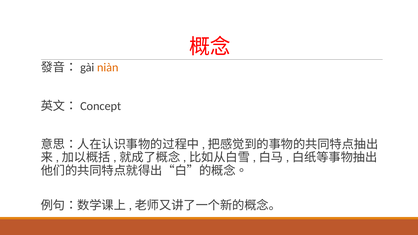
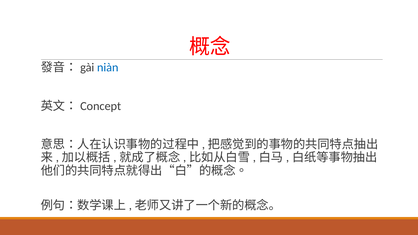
niàn colour: orange -> blue
